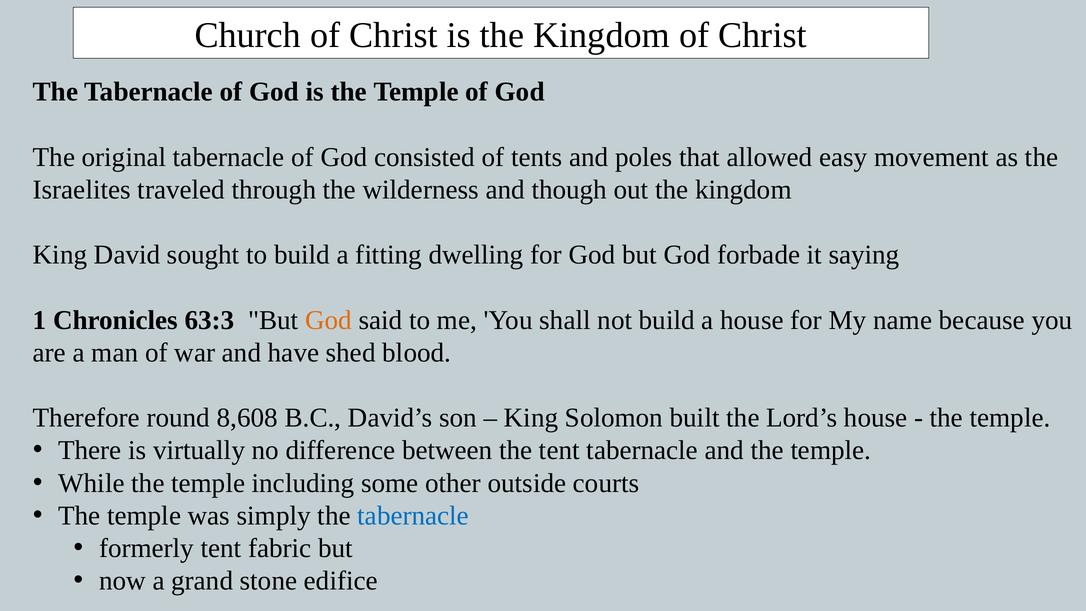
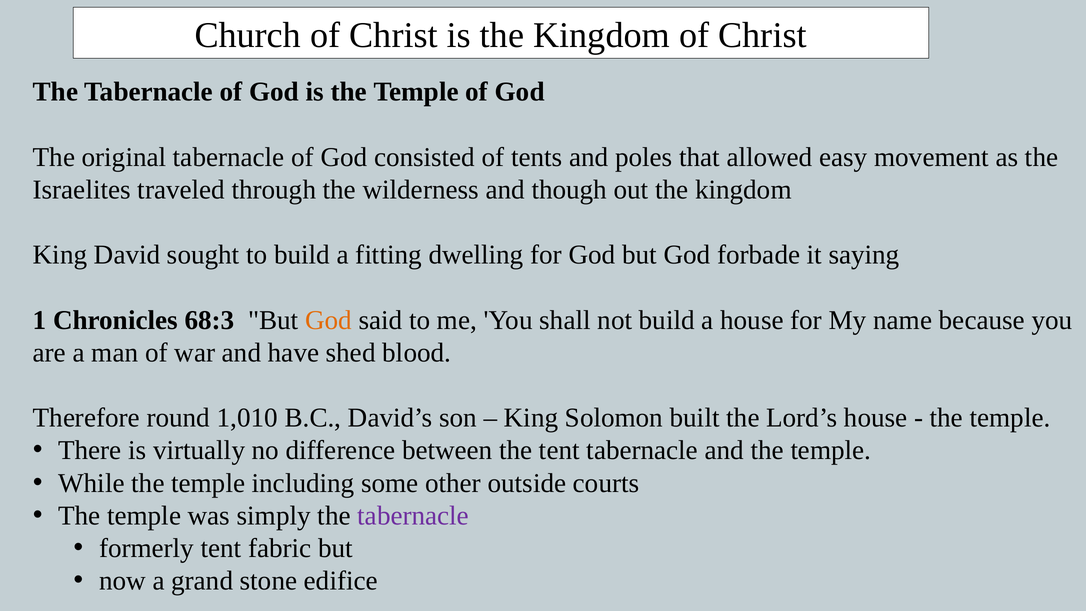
63:3: 63:3 -> 68:3
8,608: 8,608 -> 1,010
tabernacle at (413, 516) colour: blue -> purple
